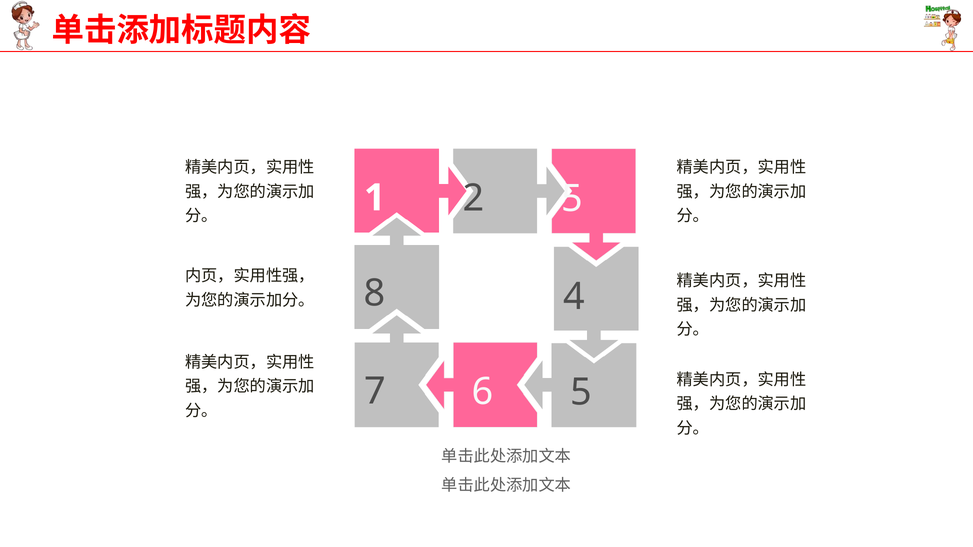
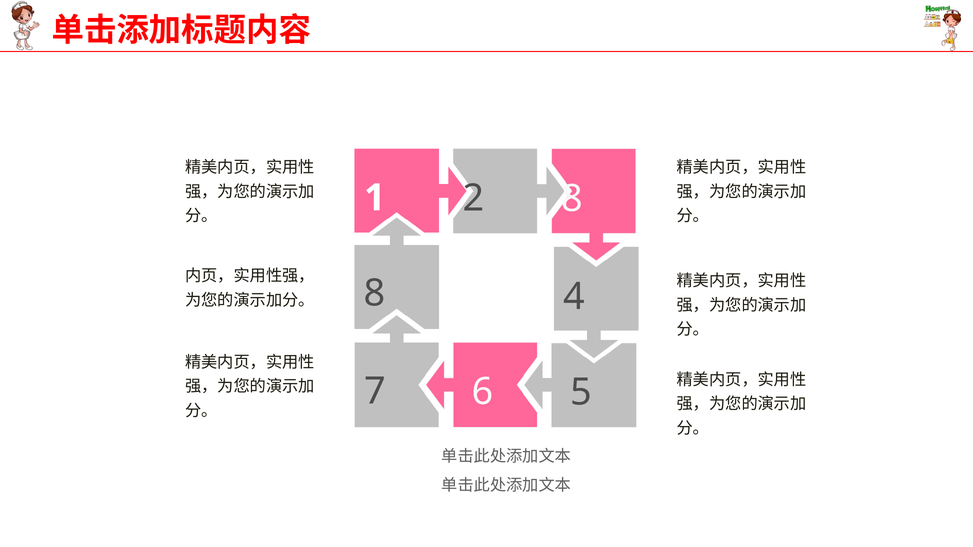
2 5: 5 -> 8
